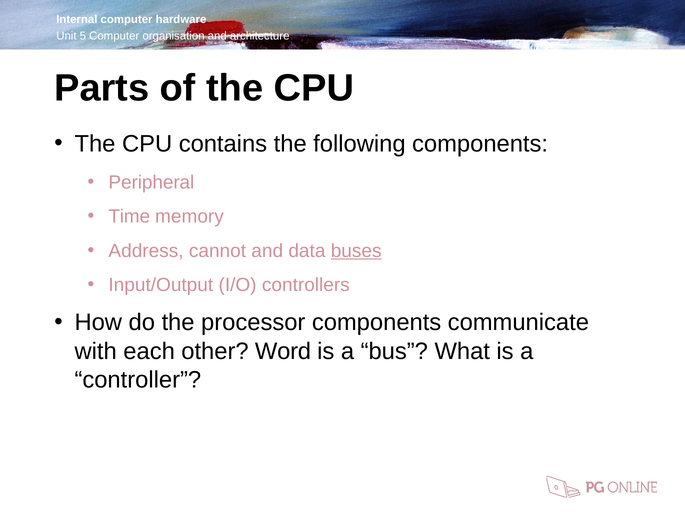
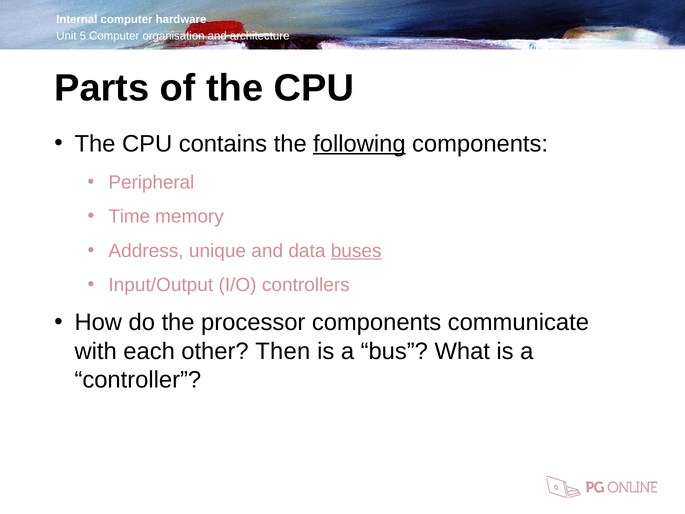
following underline: none -> present
cannot: cannot -> unique
Word: Word -> Then
